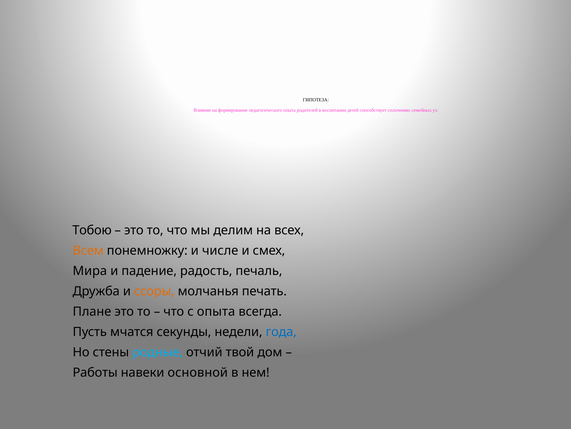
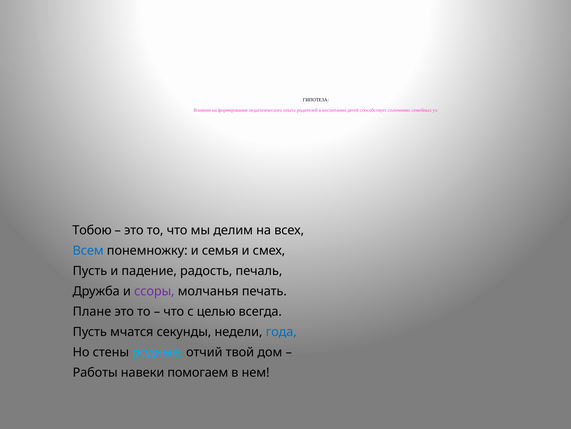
Всем colour: orange -> blue
числе: числе -> семья
Мира at (90, 271): Мира -> Пусть
ссоры colour: orange -> purple
с опыта: опыта -> целью
основной: основной -> помогаем
